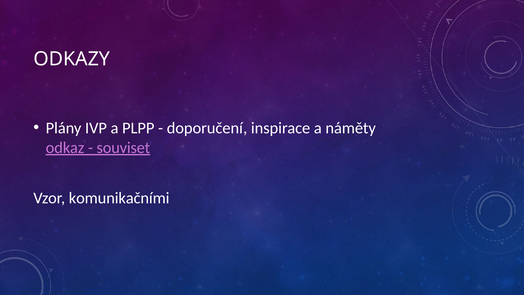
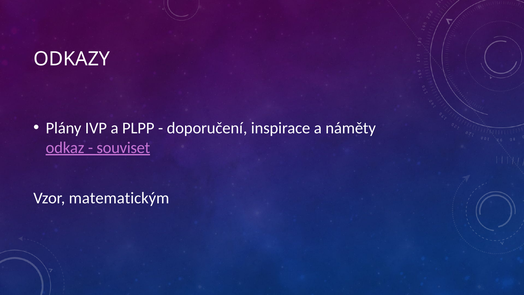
komunikačními: komunikačními -> matematickým
